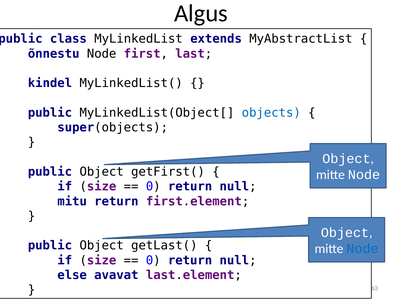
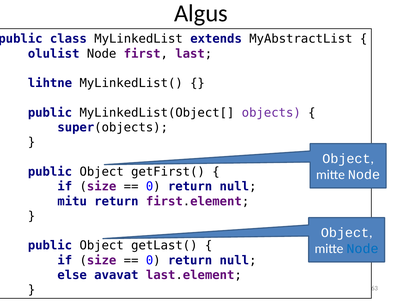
õnnestu: õnnestu -> olulist
kindel: kindel -> lihtne
objects colour: blue -> purple
